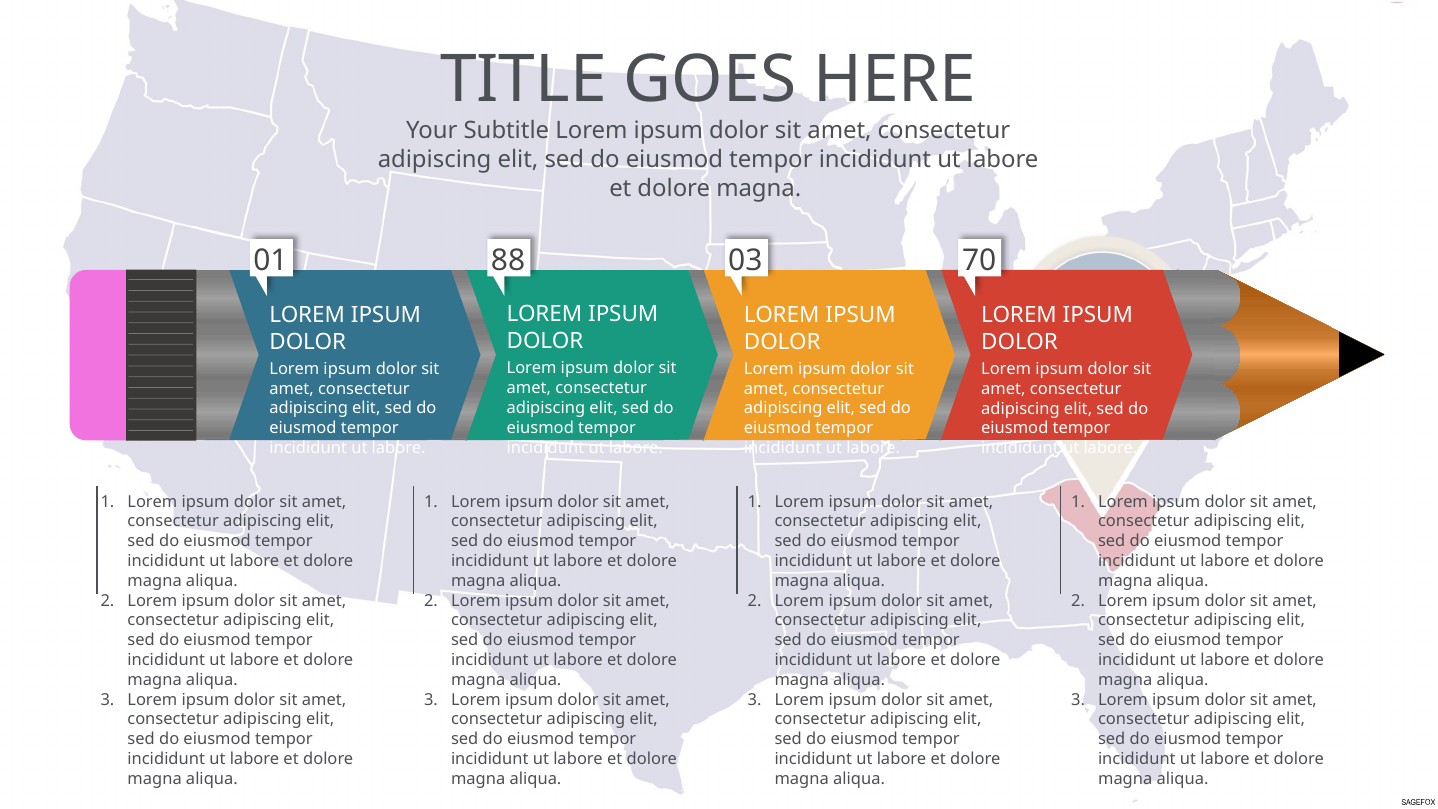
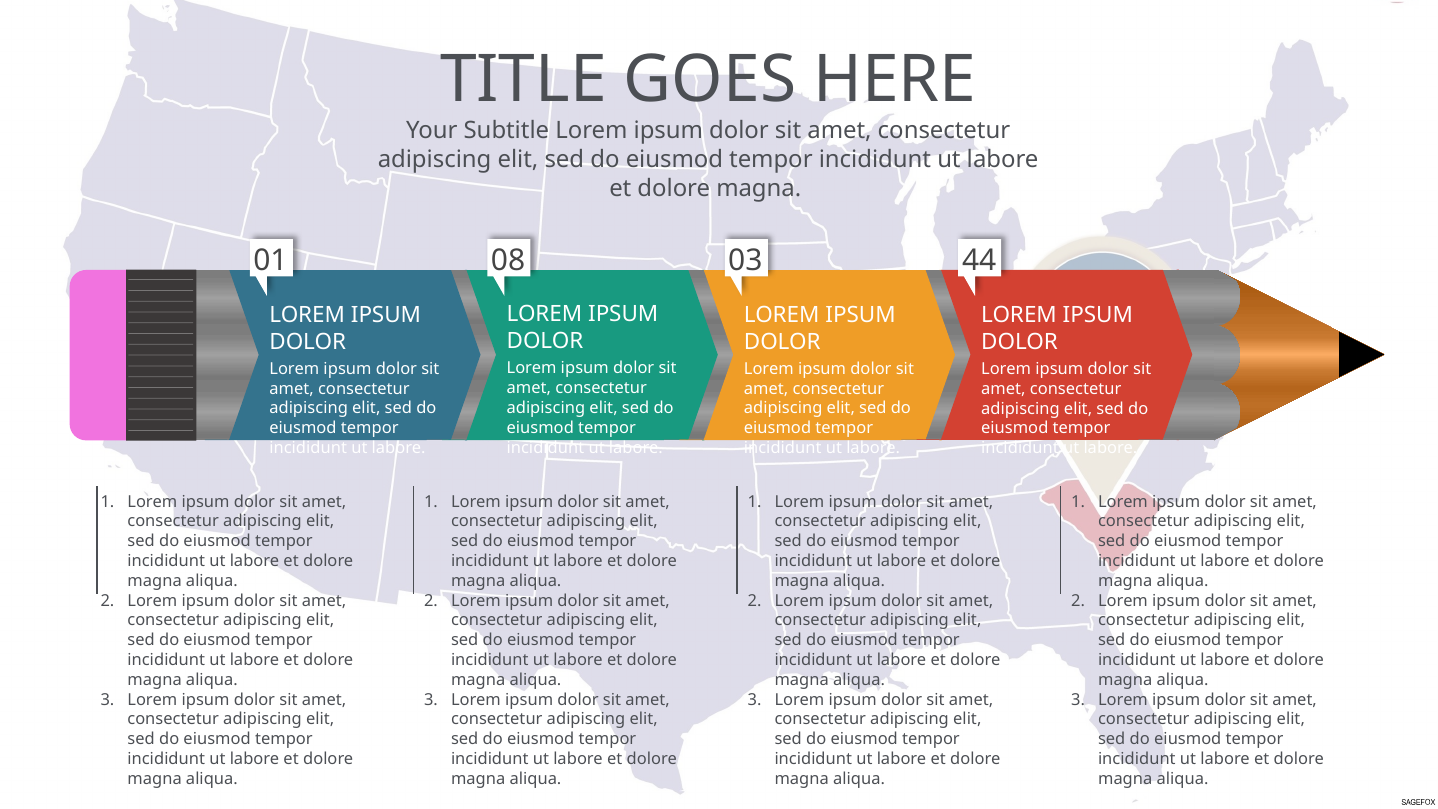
88: 88 -> 08
70: 70 -> 44
